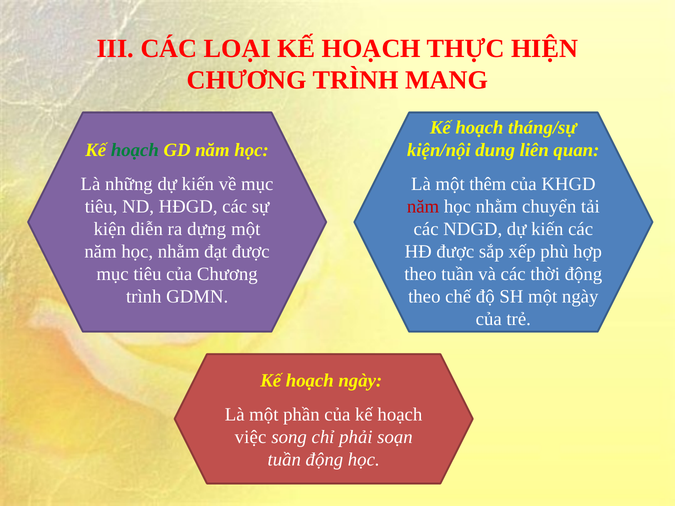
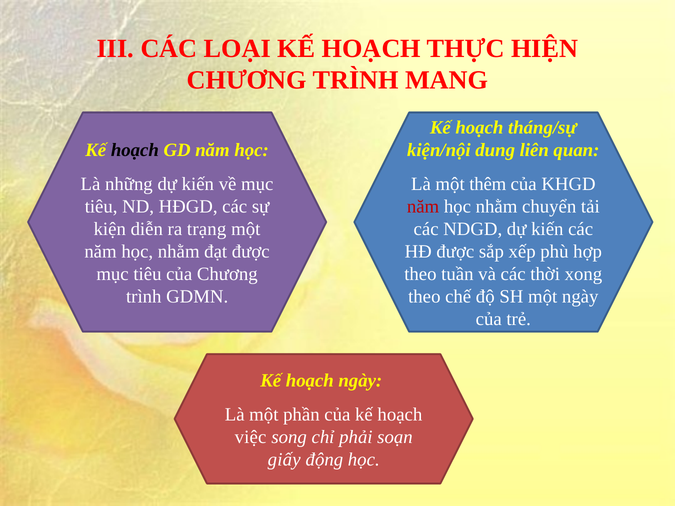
hoạch at (135, 150) colour: green -> black
dựng: dựng -> trạng
thời động: động -> xong
tuần at (284, 460): tuần -> giấy
